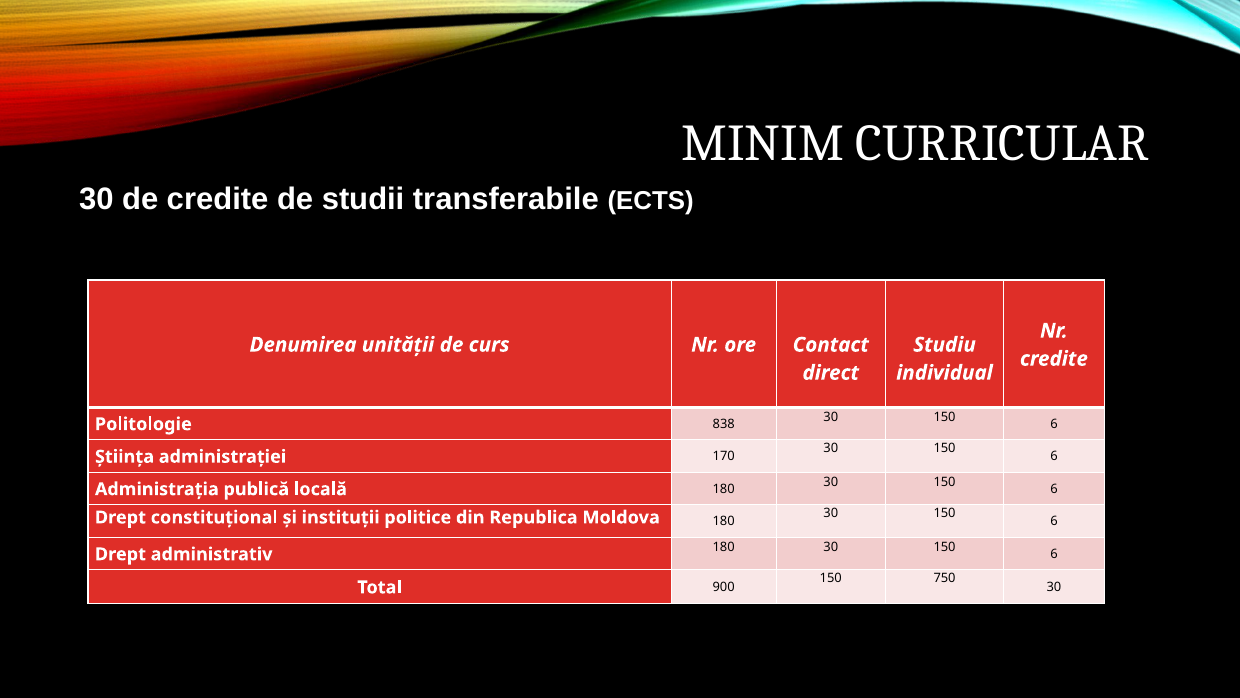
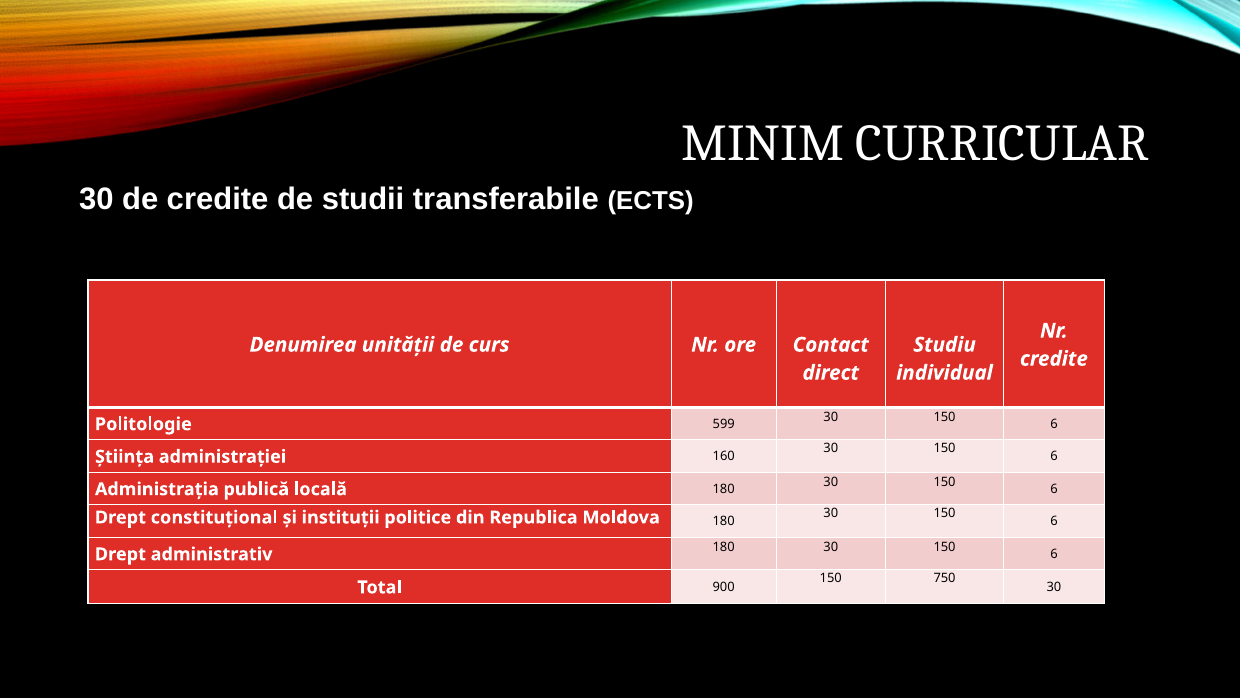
838: 838 -> 599
170: 170 -> 160
